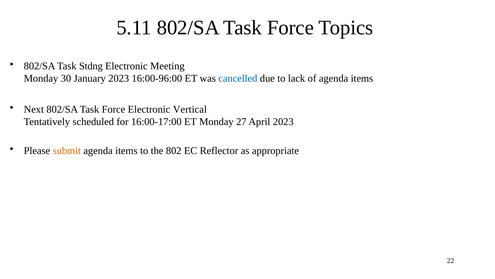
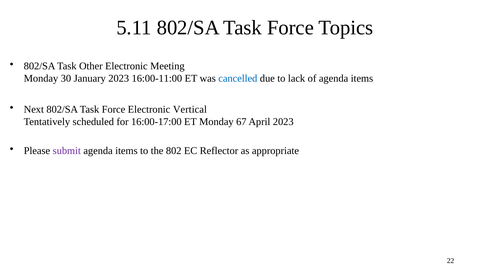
Stdng: Stdng -> Other
16:00-96:00: 16:00-96:00 -> 16:00-11:00
27: 27 -> 67
submit colour: orange -> purple
